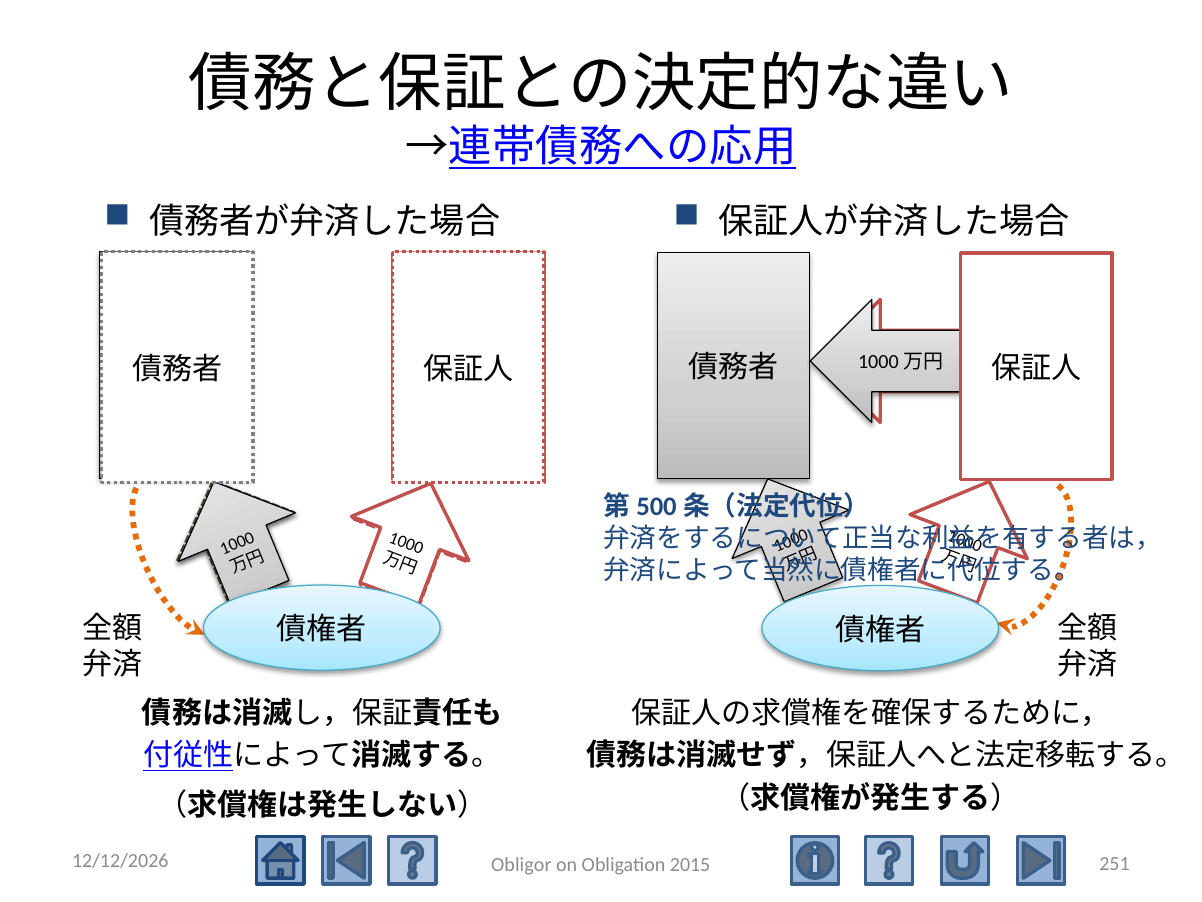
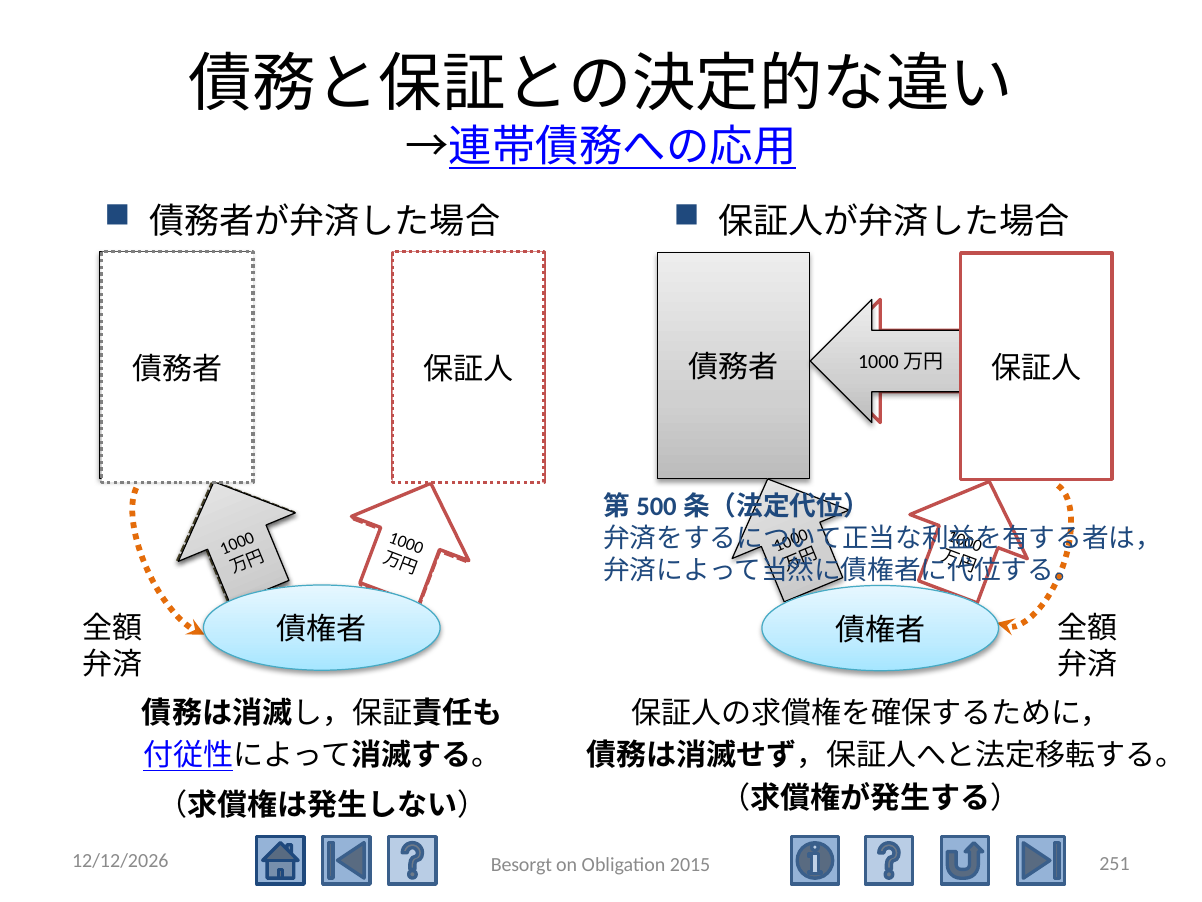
Obligor: Obligor -> Besorgt
